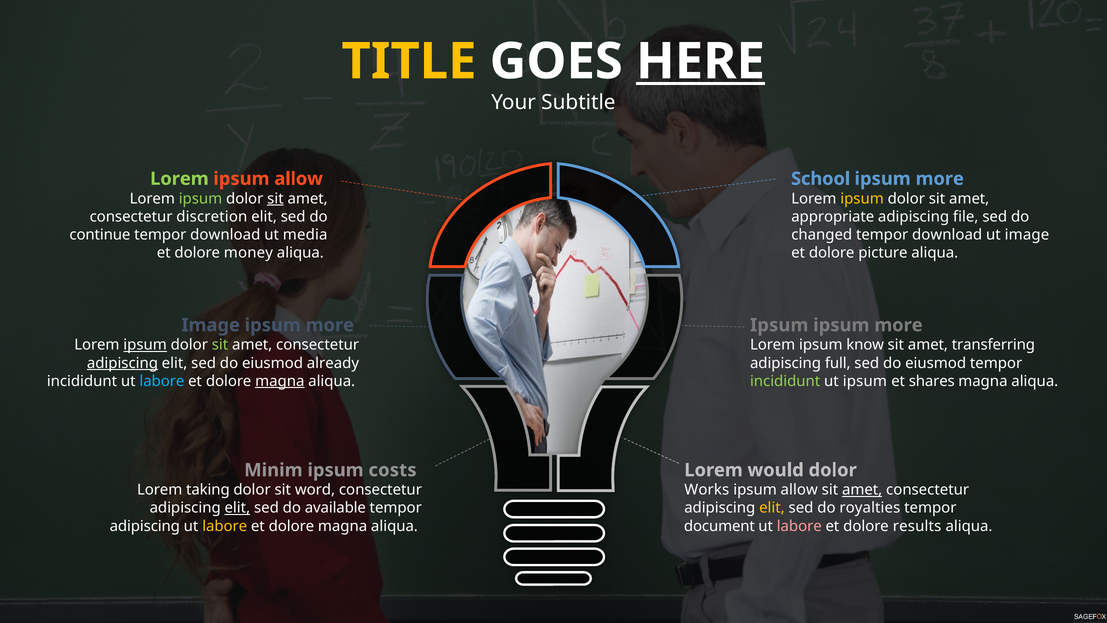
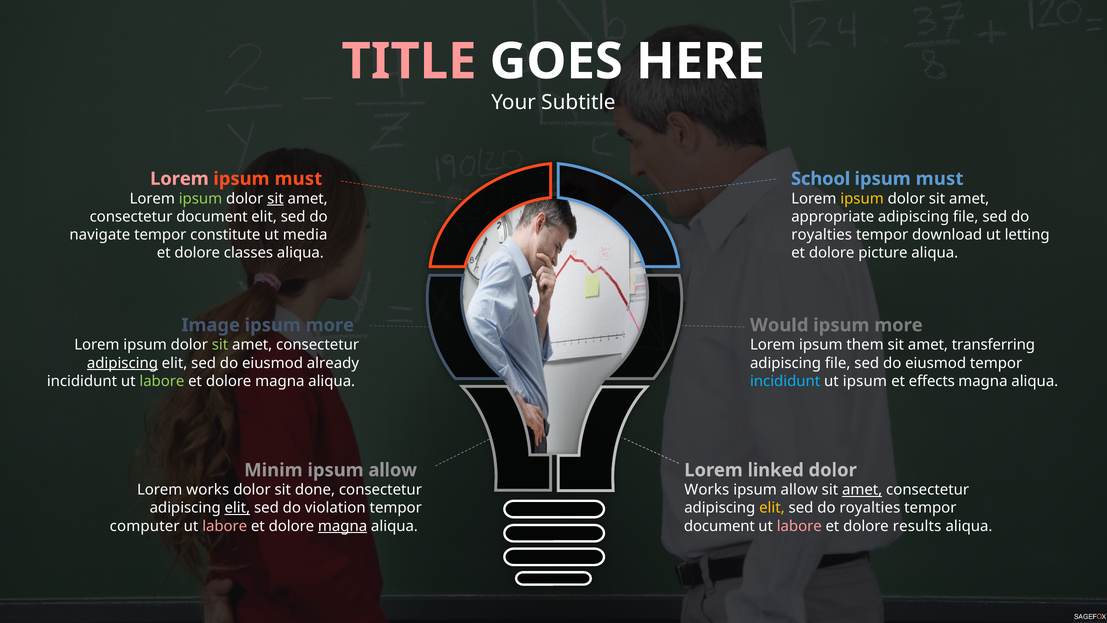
TITLE colour: yellow -> pink
HERE underline: present -> none
Lorem at (179, 179) colour: light green -> pink
allow at (299, 179): allow -> must
more at (940, 179): more -> must
consectetur discretion: discretion -> document
continue: continue -> navigate
download at (225, 235): download -> constitute
changed at (822, 235): changed -> royalties
ut image: image -> letting
money: money -> classes
Ipsum at (779, 325): Ipsum -> Would
ipsum at (145, 345) underline: present -> none
know: know -> them
full at (838, 363): full -> file
labore at (162, 381) colour: light blue -> light green
magna at (280, 381) underline: present -> none
incididunt at (785, 381) colour: light green -> light blue
shares: shares -> effects
costs at (393, 470): costs -> allow
would: would -> linked
Lorem taking: taking -> works
word: word -> done
available: available -> violation
adipiscing at (145, 526): adipiscing -> computer
labore at (225, 526) colour: yellow -> pink
magna at (343, 526) underline: none -> present
